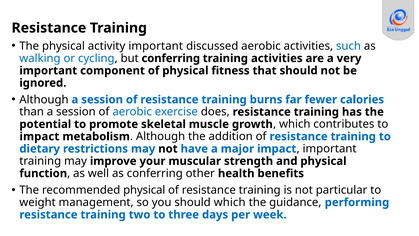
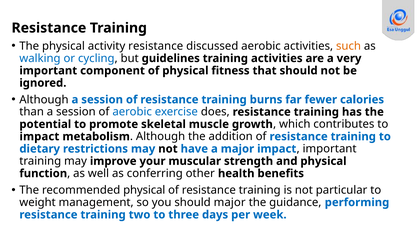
activity important: important -> resistance
such colour: blue -> orange
but conferring: conferring -> guidelines
should which: which -> major
